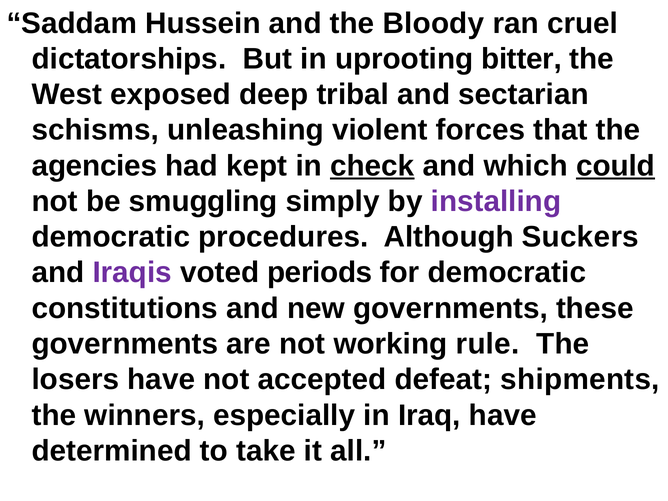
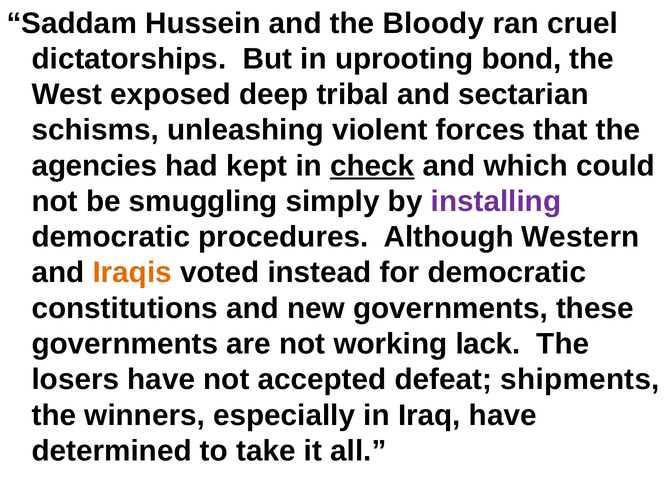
bitter: bitter -> bond
could underline: present -> none
Suckers: Suckers -> Western
Iraqis colour: purple -> orange
periods: periods -> instead
rule: rule -> lack
